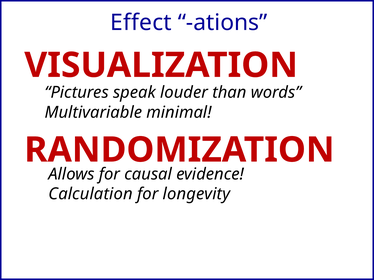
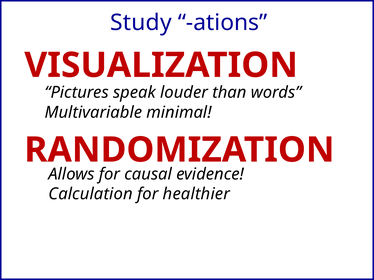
Effect: Effect -> Study
longevity: longevity -> healthier
